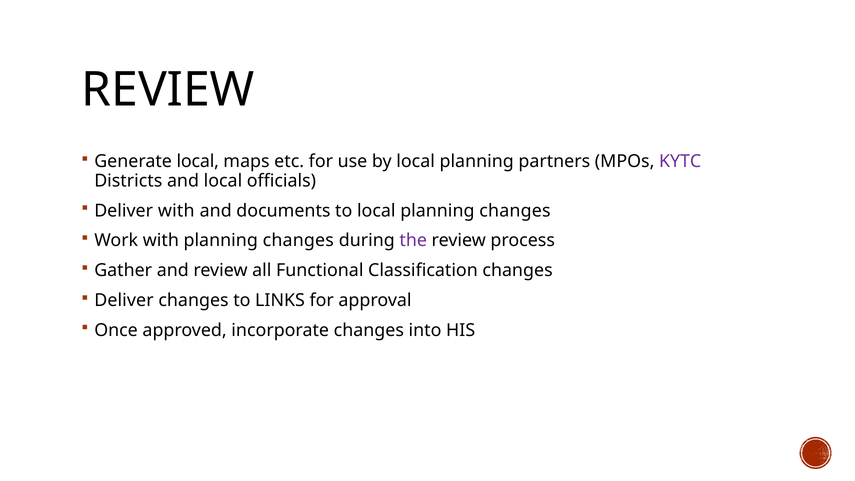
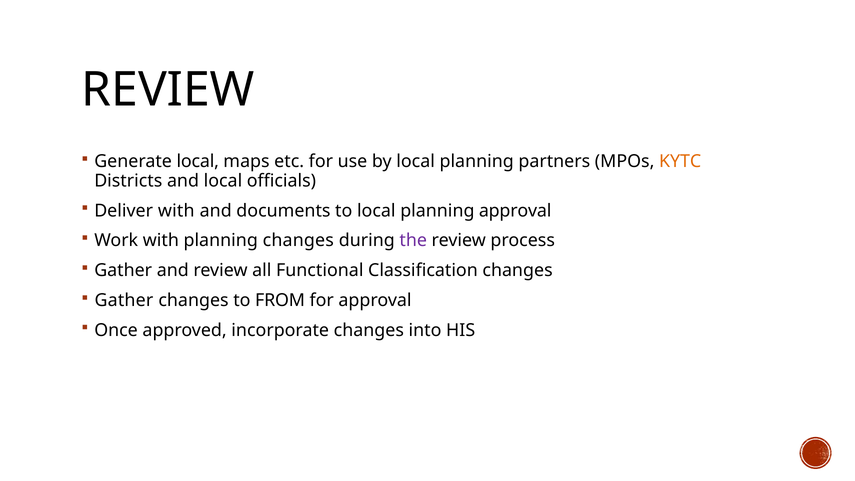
KYTC colour: purple -> orange
local planning changes: changes -> approval
Deliver at (124, 300): Deliver -> Gather
LINKS: LINKS -> FROM
